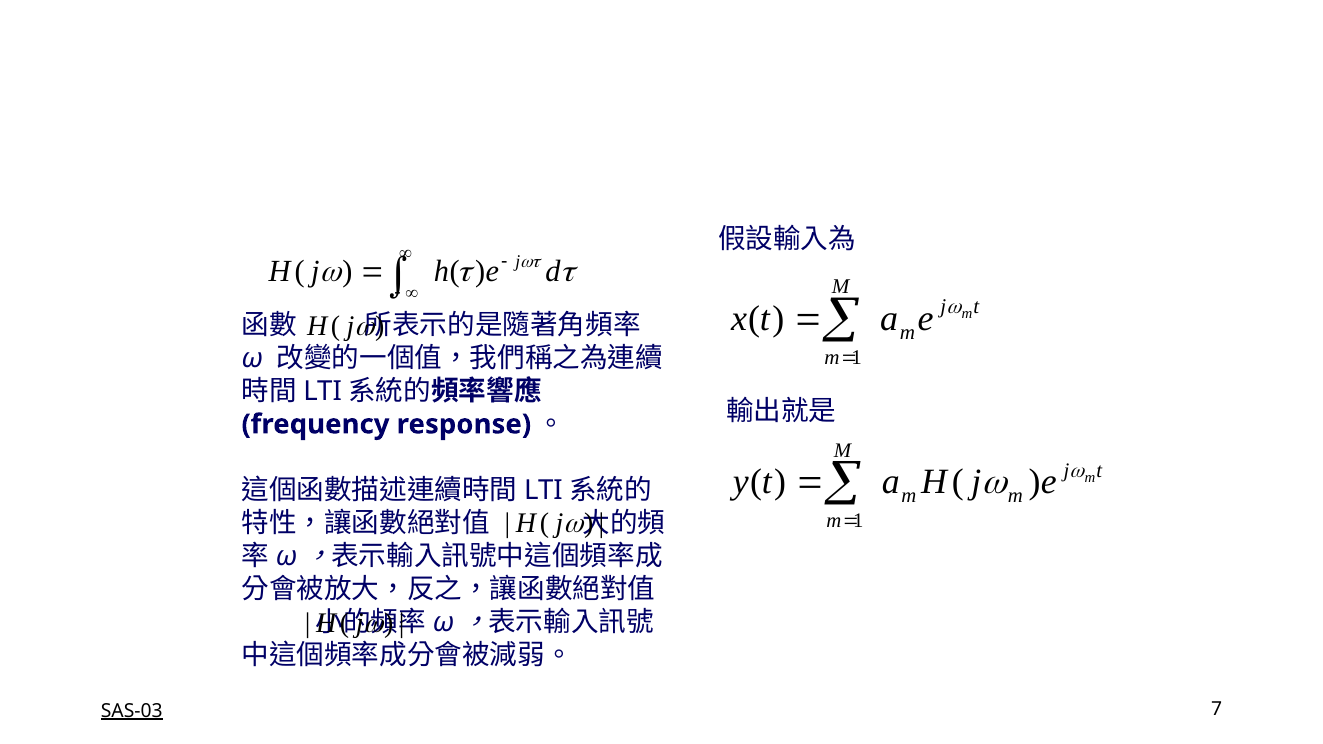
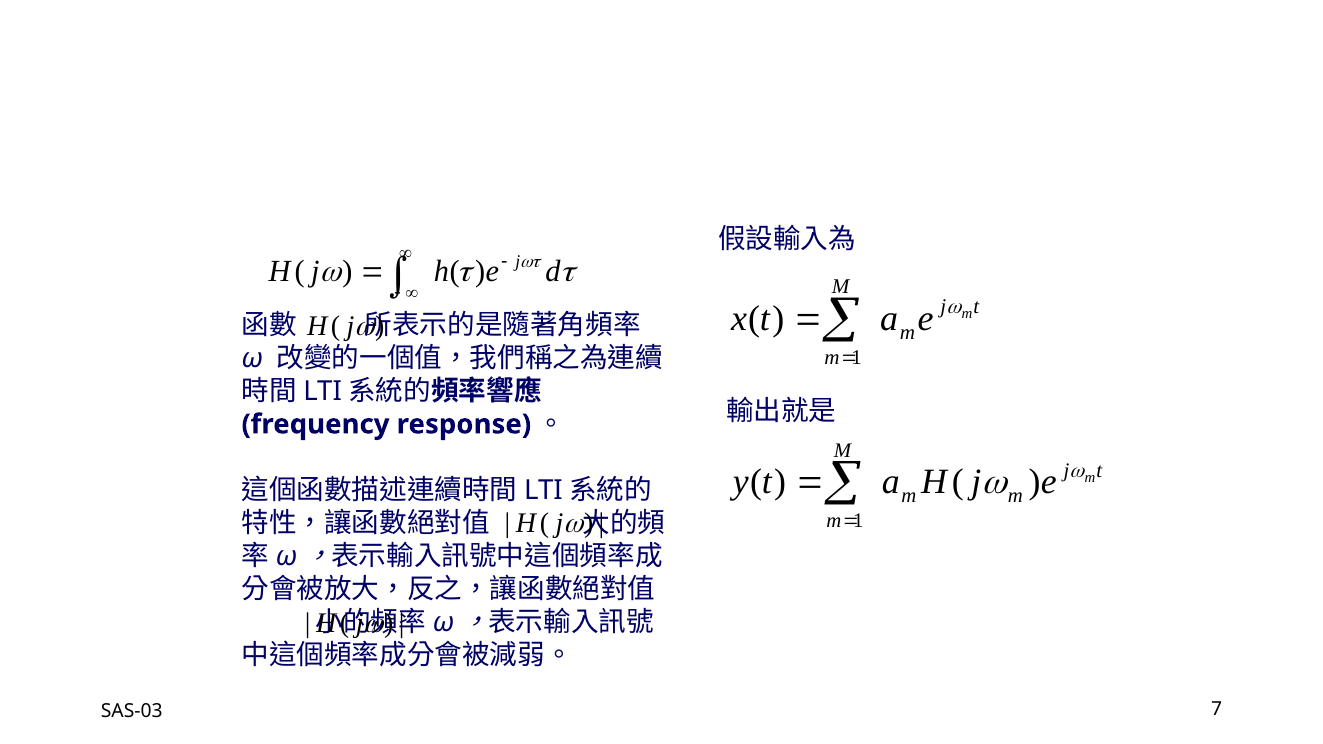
SAS-03 underline: present -> none
